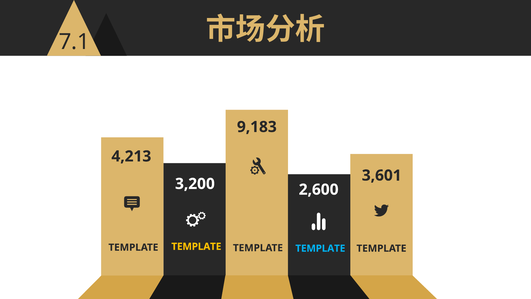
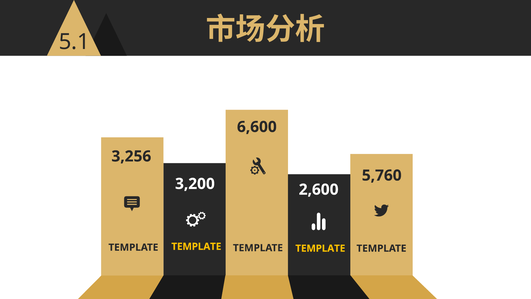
7.1: 7.1 -> 5.1
9,183: 9,183 -> 6,600
4,213: 4,213 -> 3,256
3,601: 3,601 -> 5,760
TEMPLATE at (320, 248) colour: light blue -> yellow
